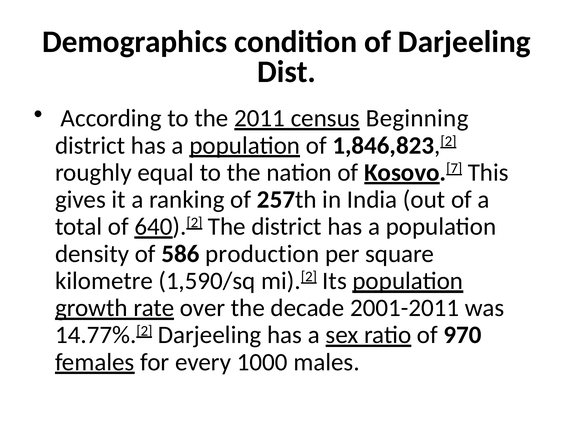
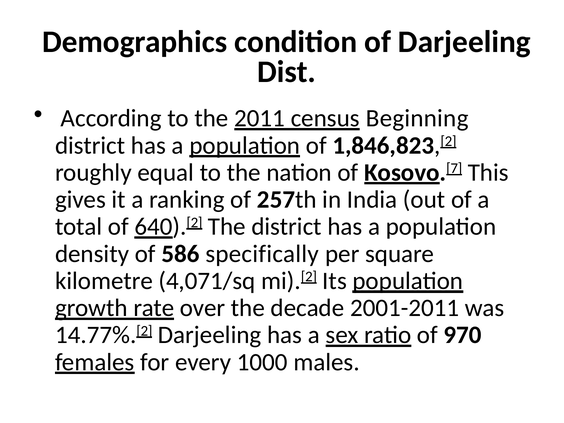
production: production -> specifically
1,590/sq: 1,590/sq -> 4,071/sq
